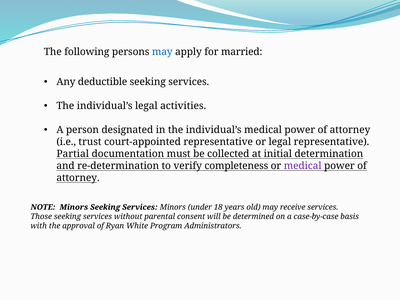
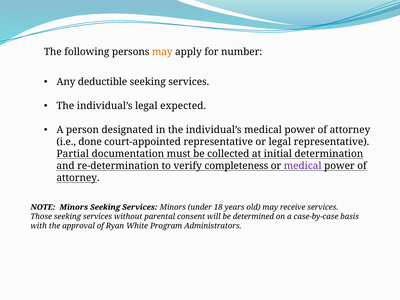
may at (162, 52) colour: blue -> orange
married: married -> number
activities: activities -> expected
trust: trust -> done
